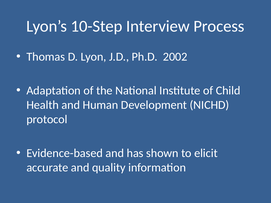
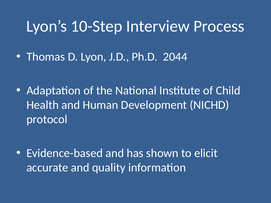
2002: 2002 -> 2044
